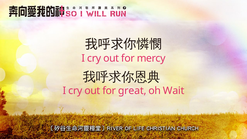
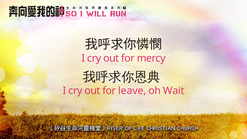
great: great -> leave
